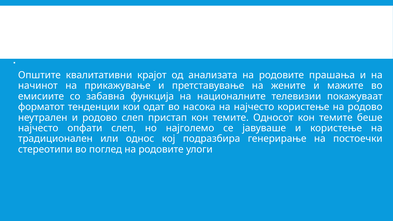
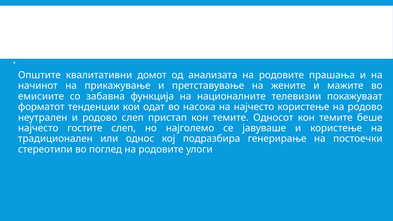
крајот: крајот -> домот
опфати: опфати -> гостите
